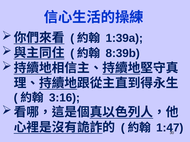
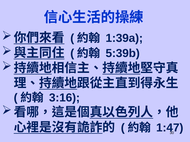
8:39b: 8:39b -> 5:39b
